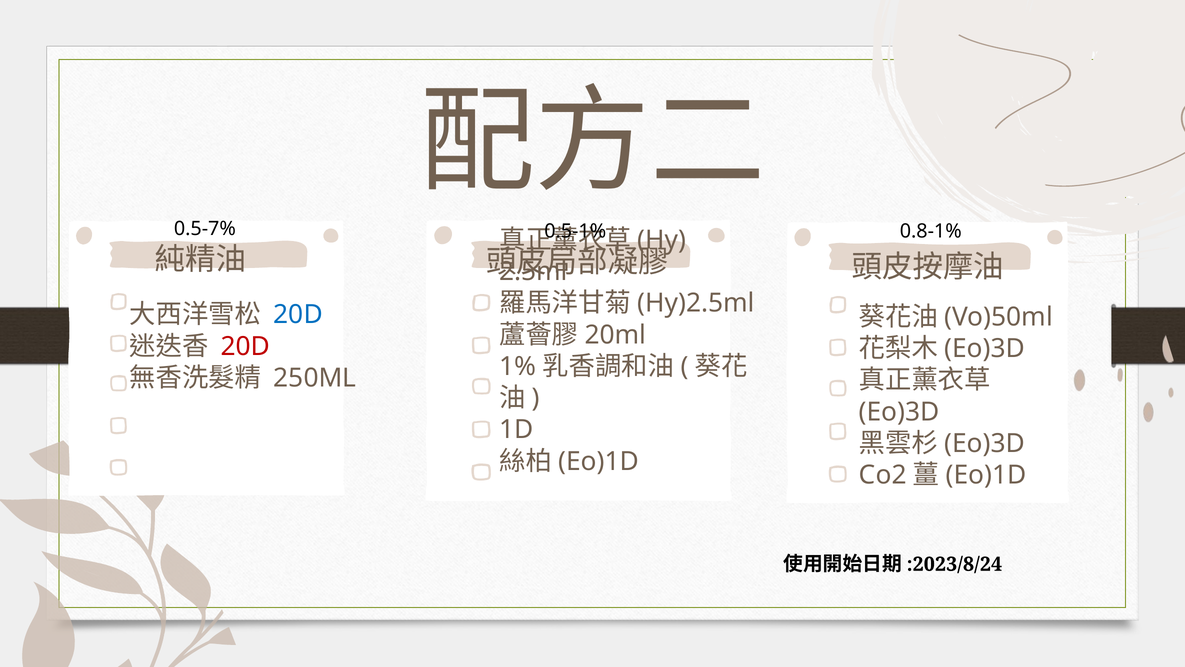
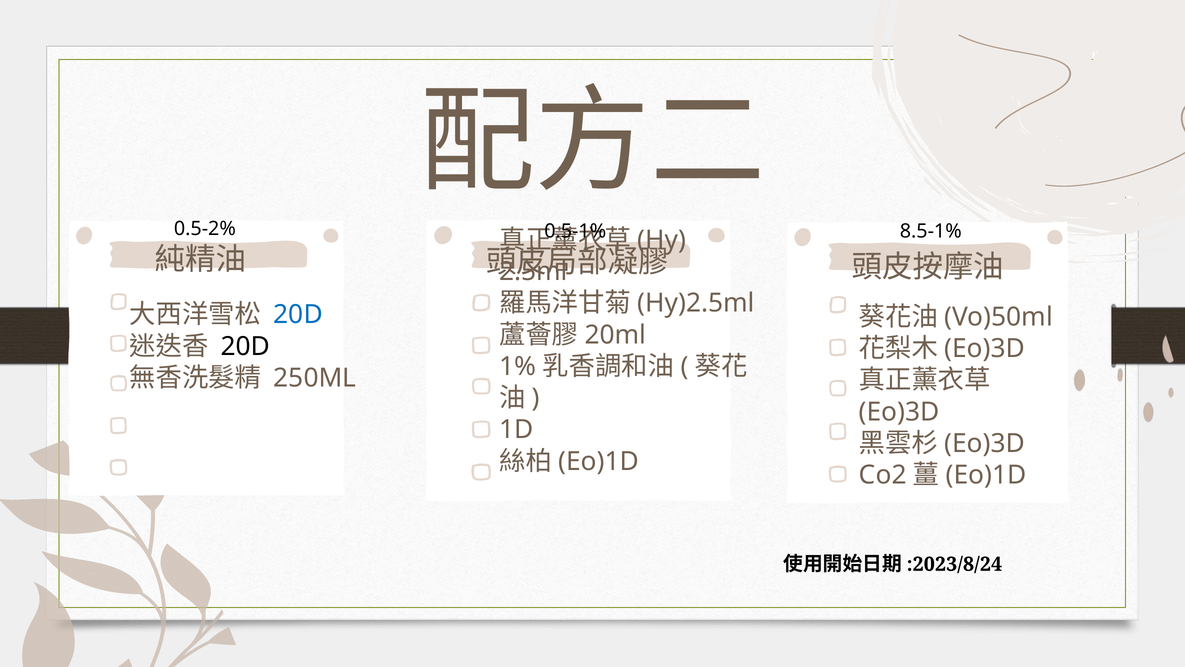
0.5-7%: 0.5-7% -> 0.5-2%
0.8-1%: 0.8-1% -> 8.5-1%
20D at (245, 346) colour: red -> black
